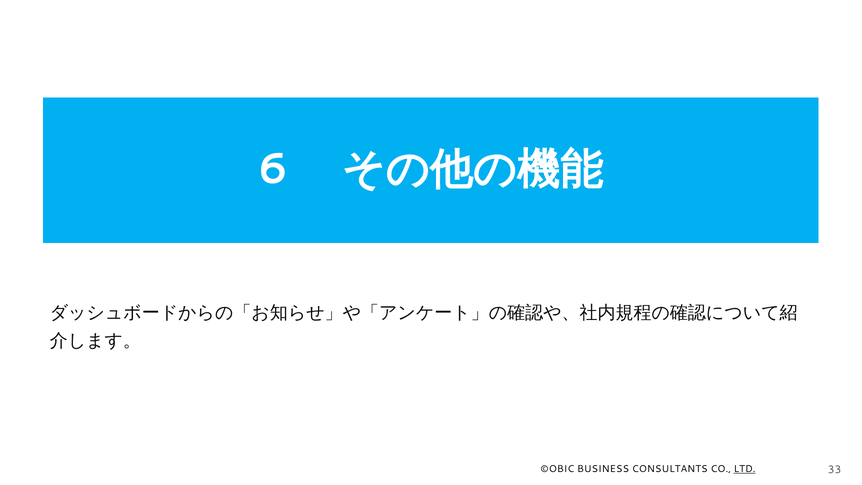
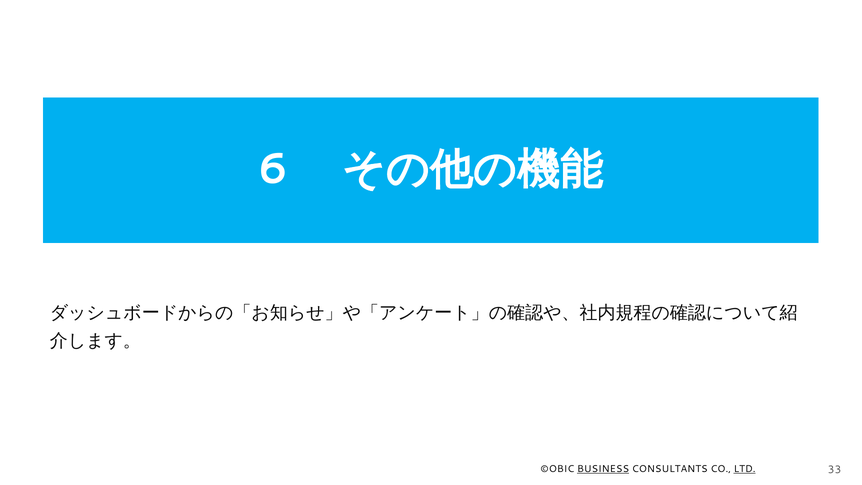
BUSINESS underline: none -> present
